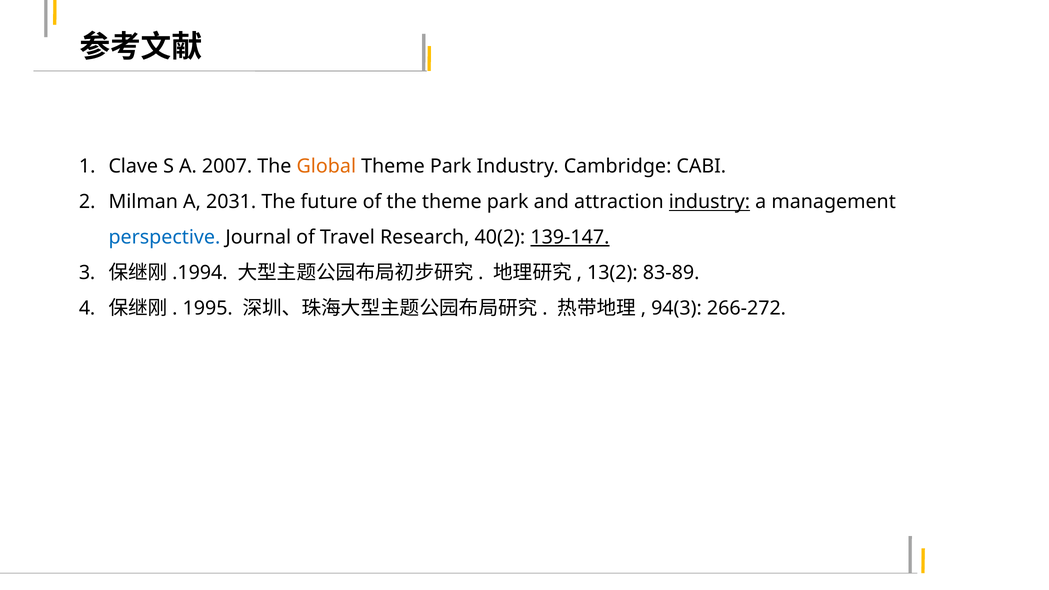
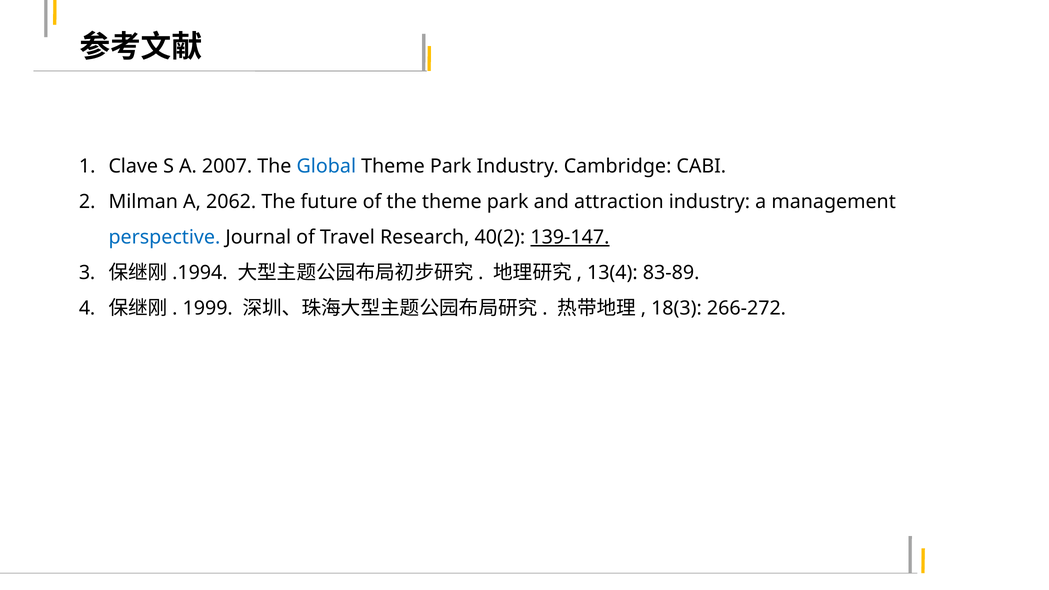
Global colour: orange -> blue
2031: 2031 -> 2062
industry at (709, 202) underline: present -> none
13(2: 13(2 -> 13(4
1995: 1995 -> 1999
94(3: 94(3 -> 18(3
